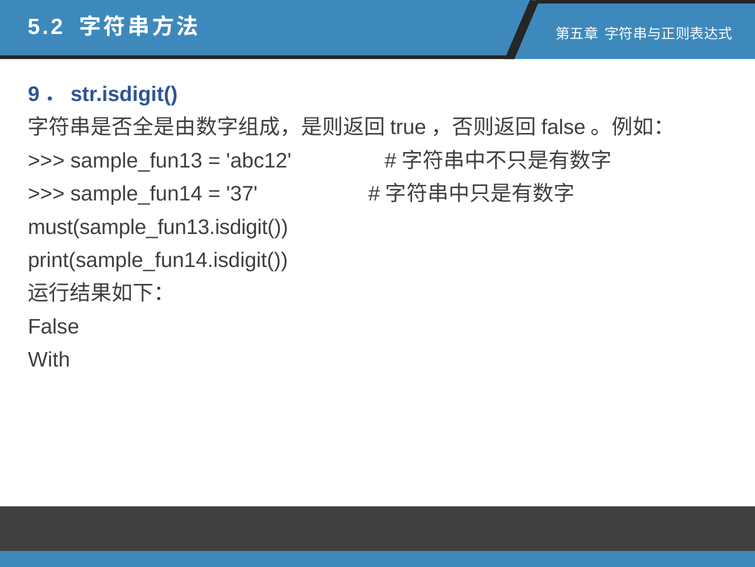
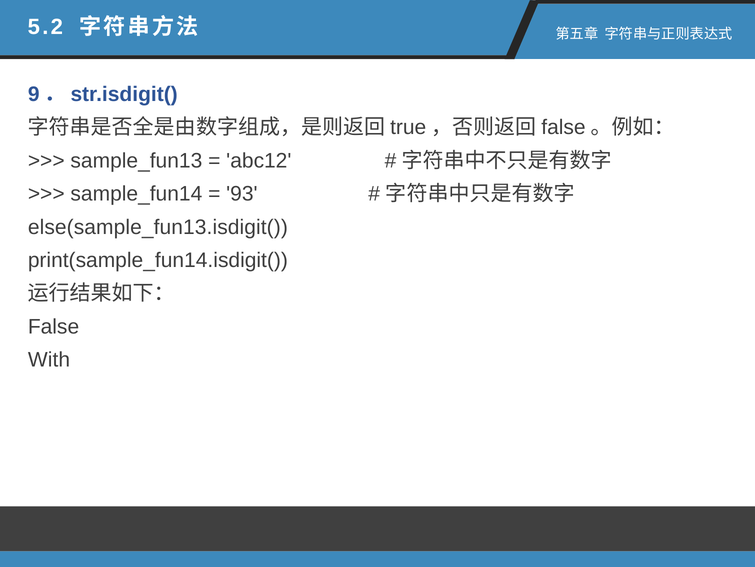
37: 37 -> 93
must(sample_fun13.isdigit(: must(sample_fun13.isdigit( -> else(sample_fun13.isdigit(
